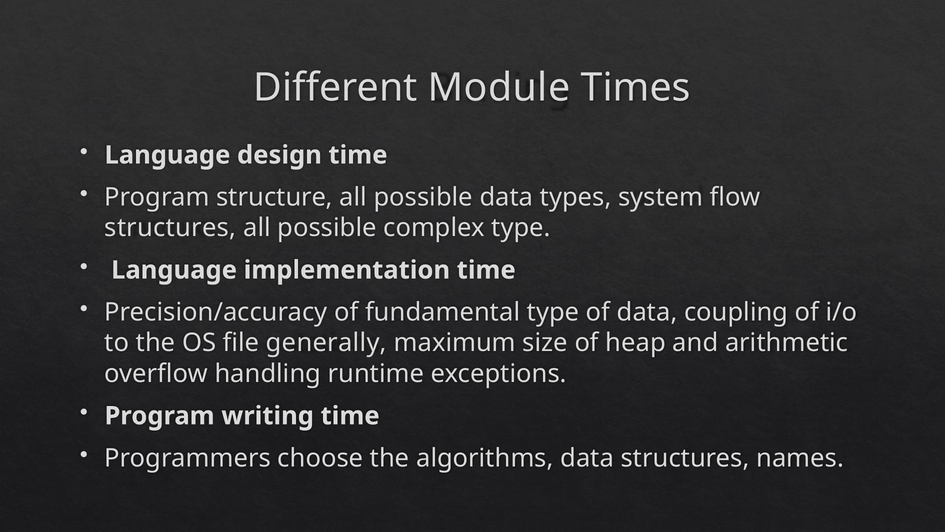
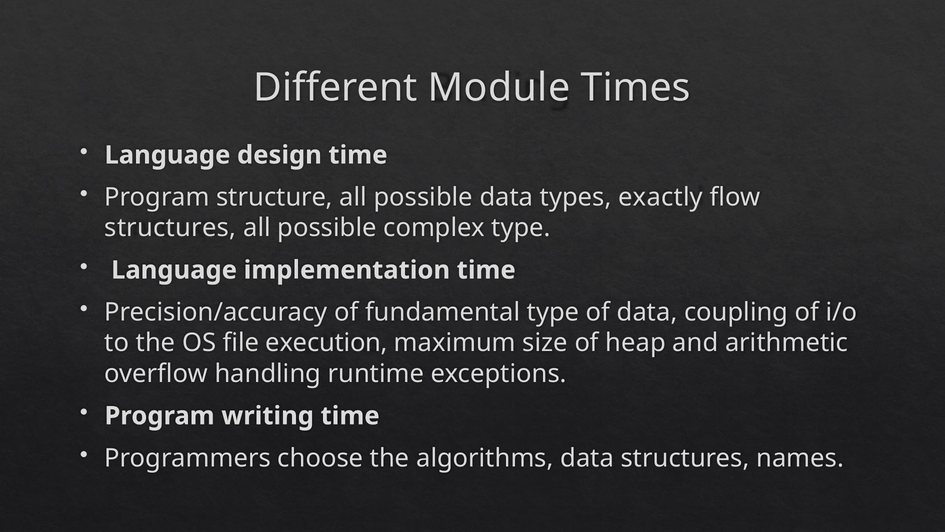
system: system -> exactly
generally: generally -> execution
